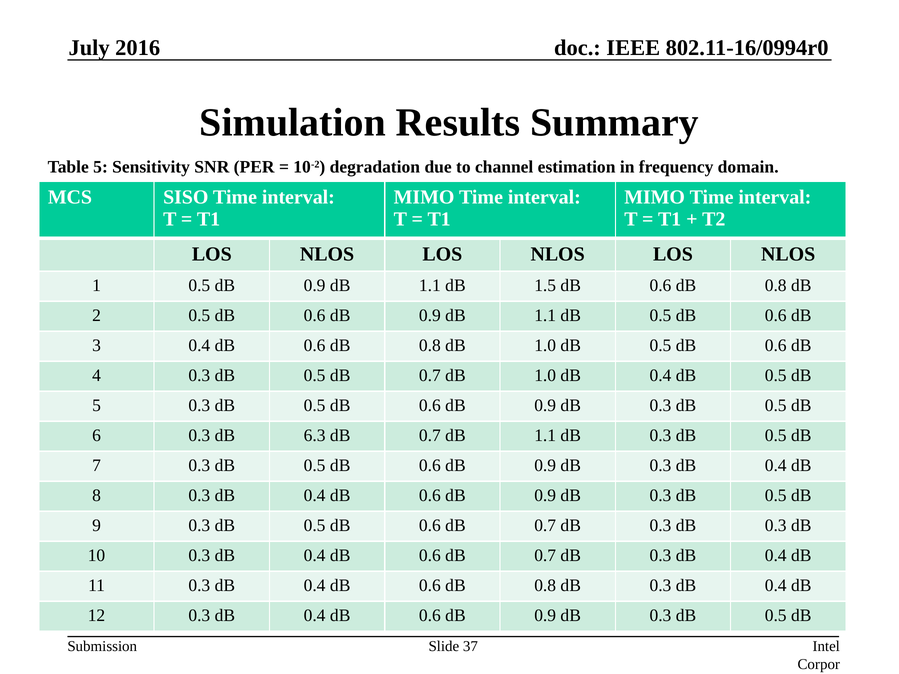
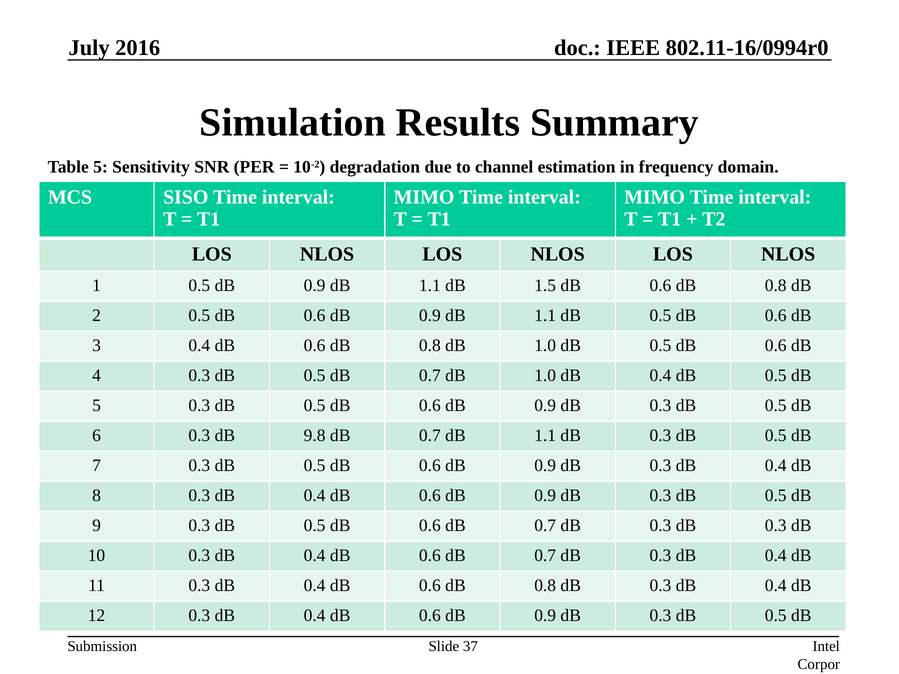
6.3: 6.3 -> 9.8
